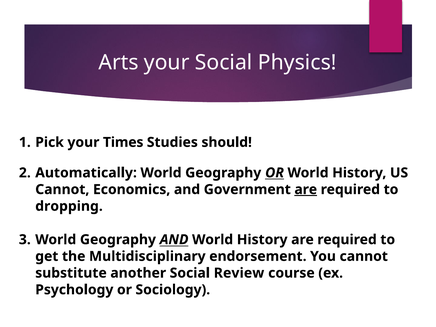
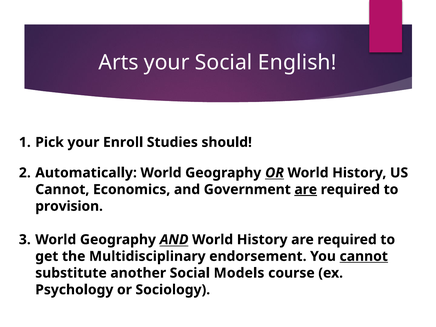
Physics: Physics -> English
Times: Times -> Enroll
dropping: dropping -> provision
cannot at (364, 256) underline: none -> present
Review: Review -> Models
